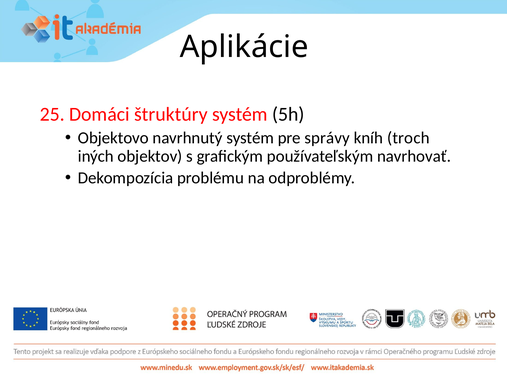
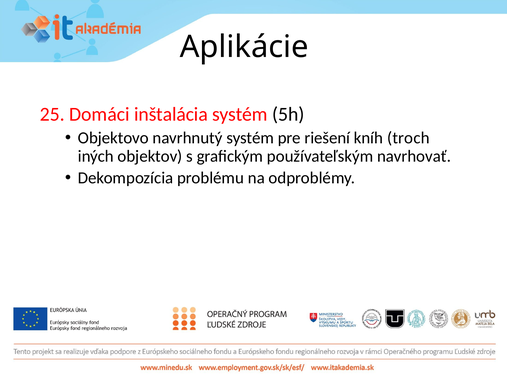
štruktúry: štruktúry -> inštalácia
správy: správy -> riešení
